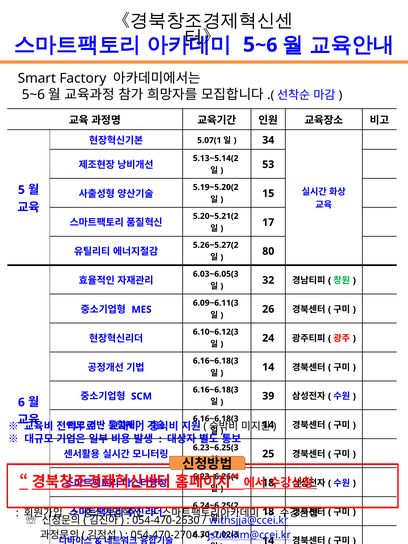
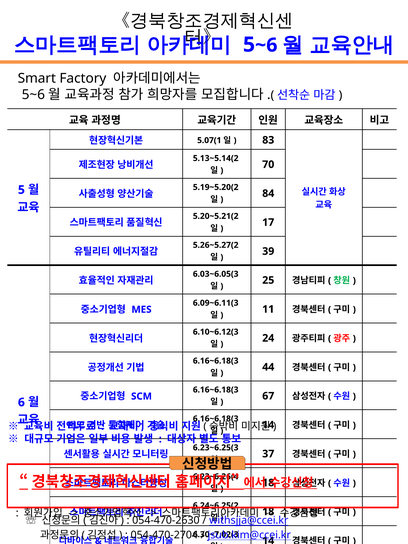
34: 34 -> 83
53: 53 -> 70
15: 15 -> 84
80: 80 -> 39
32: 32 -> 25
26: 26 -> 11
14 at (268, 367): 14 -> 44
39: 39 -> 67
25: 25 -> 37
